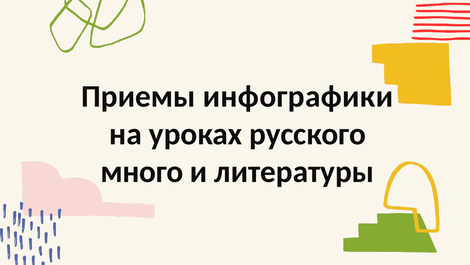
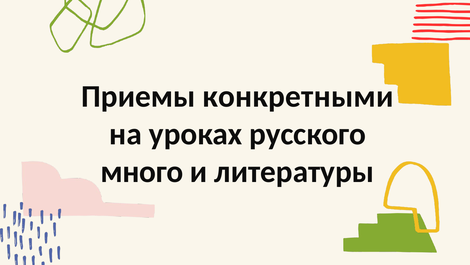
инфографики: инфографики -> конкретными
